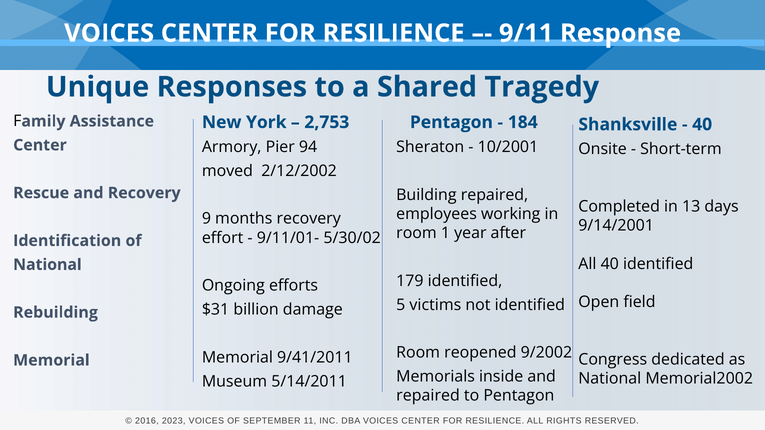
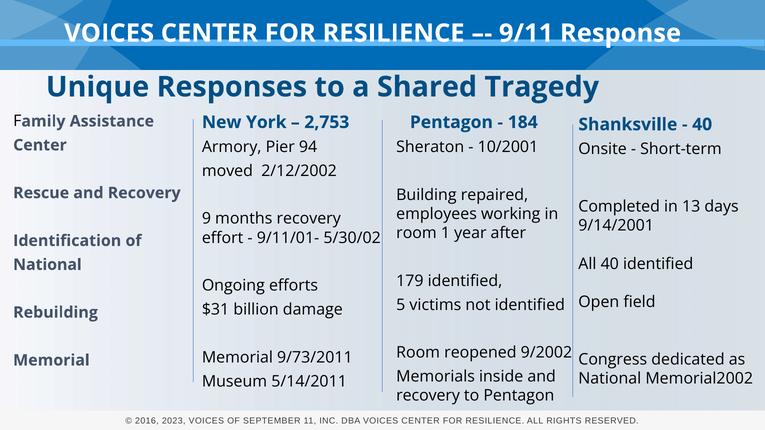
9/41/2011: 9/41/2011 -> 9/73/2011
repaired at (428, 396): repaired -> recovery
